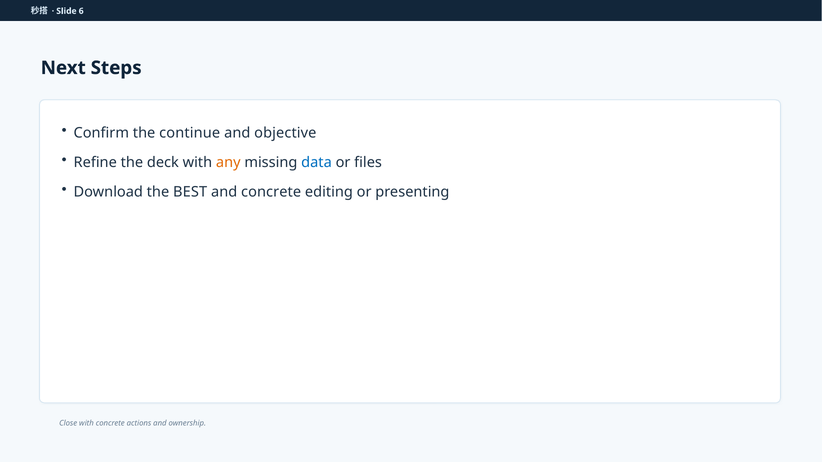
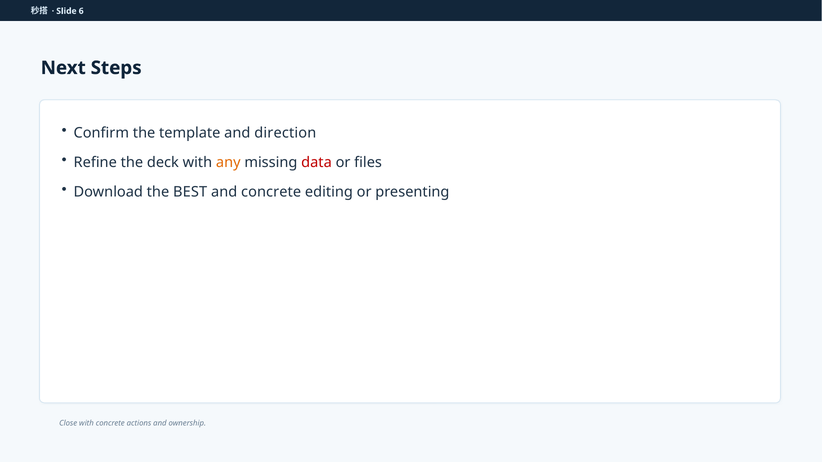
continue: continue -> template
objective: objective -> direction
data colour: blue -> red
